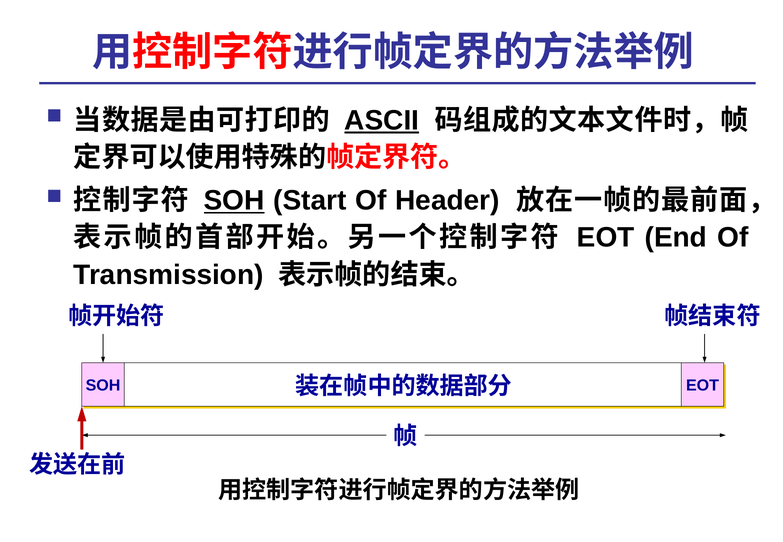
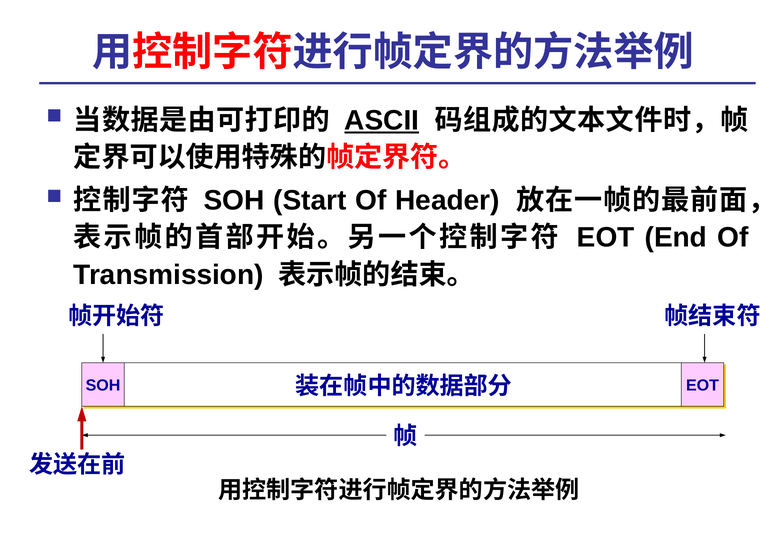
SOH at (234, 201) underline: present -> none
